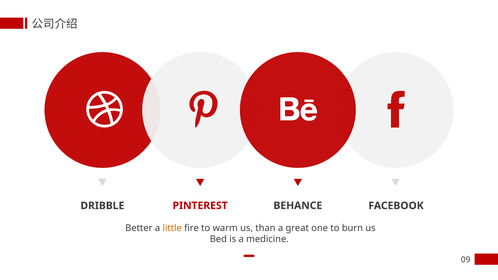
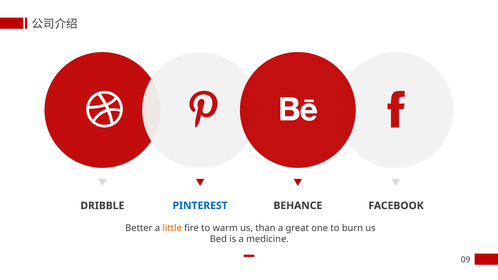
PINTEREST colour: red -> blue
